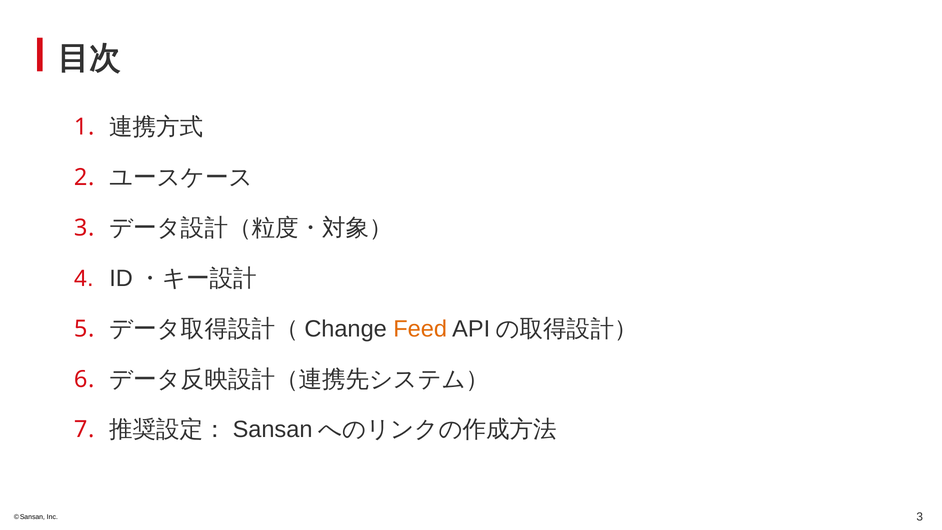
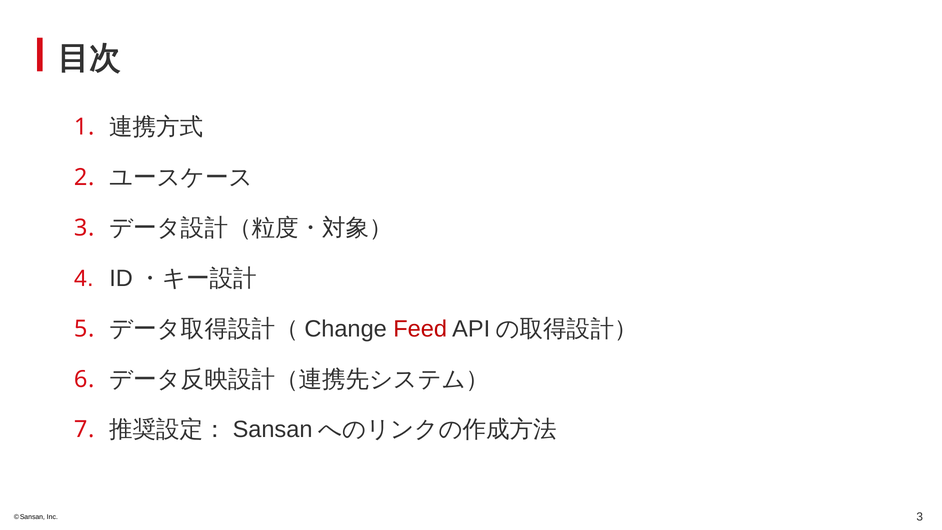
Feed colour: orange -> red
